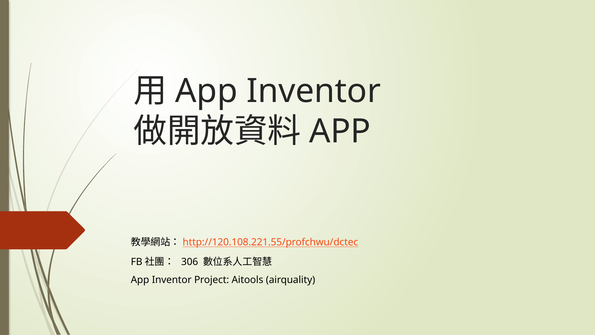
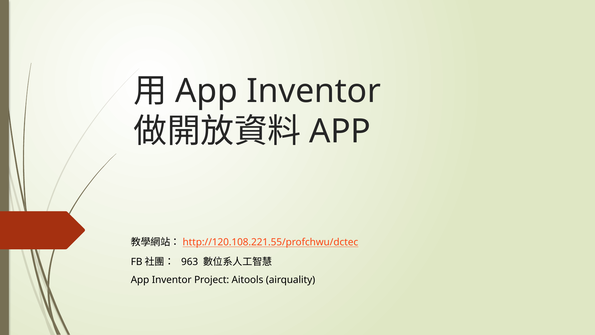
306: 306 -> 963
